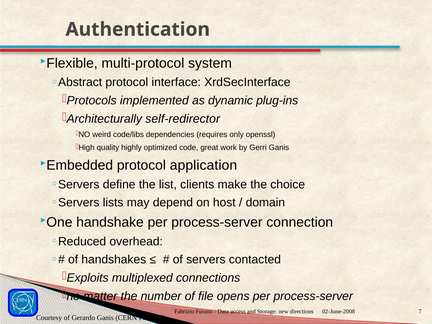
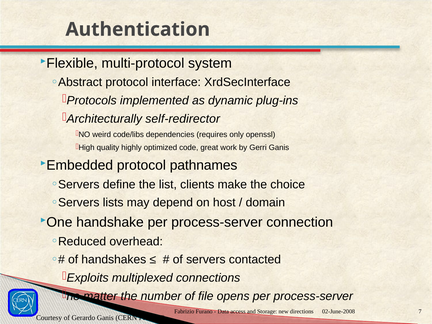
application: application -> pathnames
